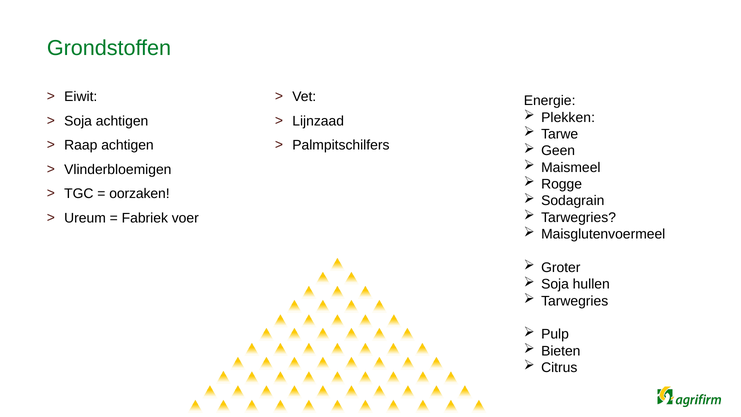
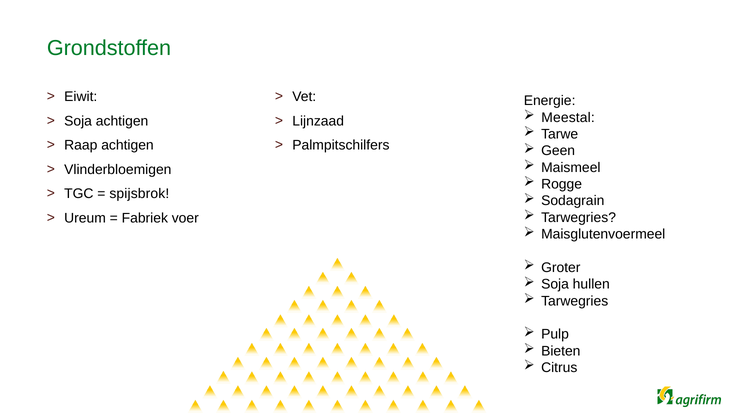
Plekken: Plekken -> Meestal
oorzaken: oorzaken -> spijsbrok
